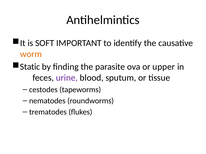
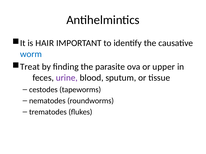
SOFT: SOFT -> HAIR
worm colour: orange -> blue
Static: Static -> Treat
